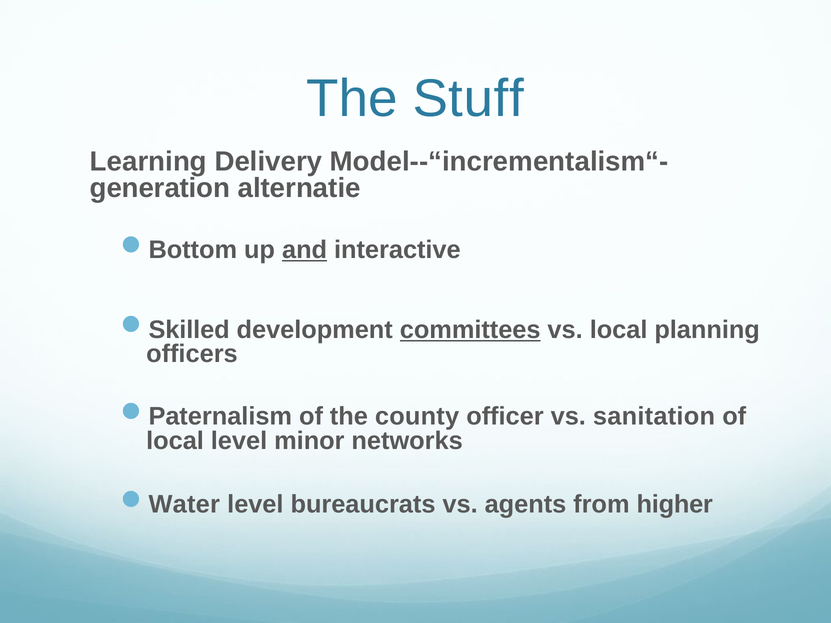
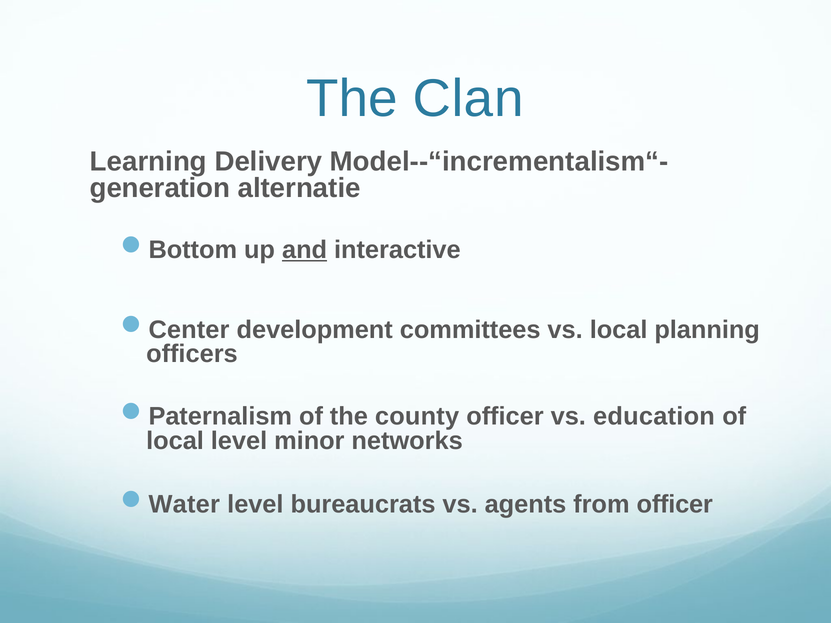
Stuff: Stuff -> Clan
Skilled: Skilled -> Center
committees underline: present -> none
sanitation: sanitation -> education
from higher: higher -> officer
